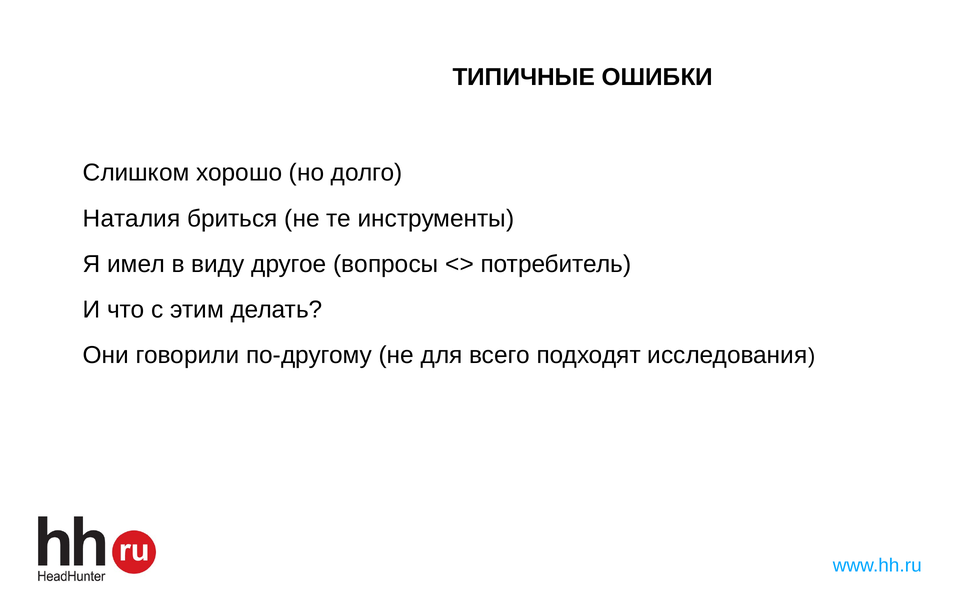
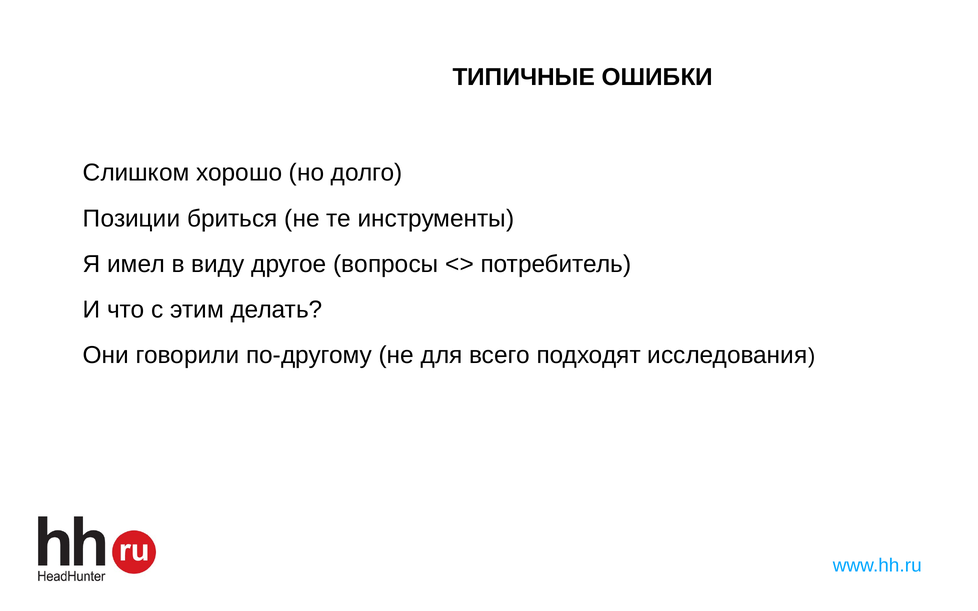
Наталия: Наталия -> Позиции
